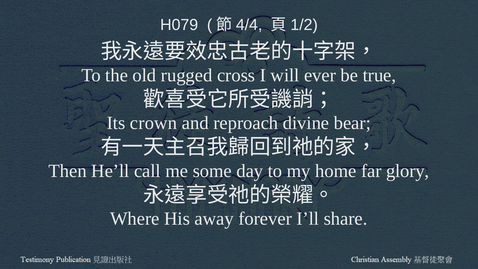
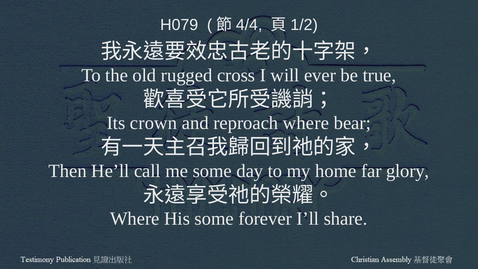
reproach divine: divine -> where
His away: away -> some
